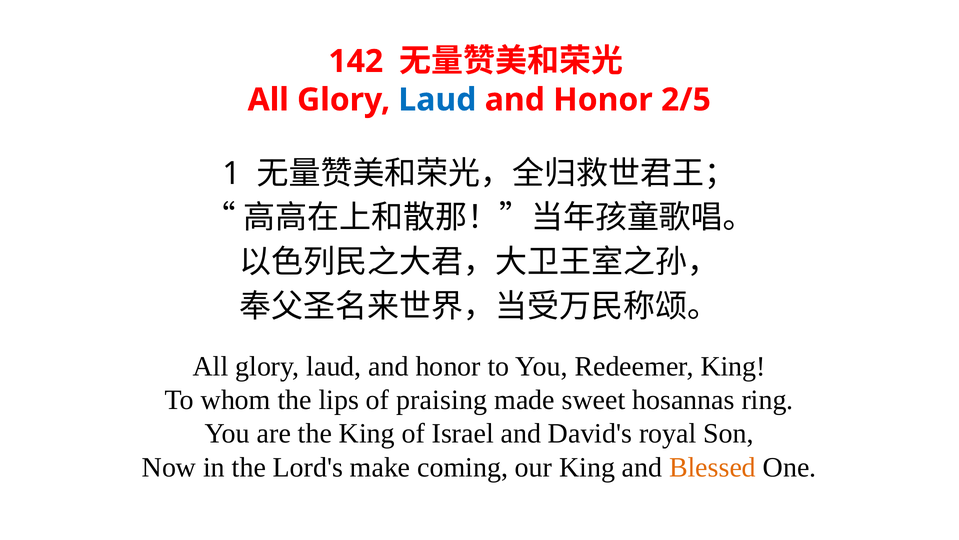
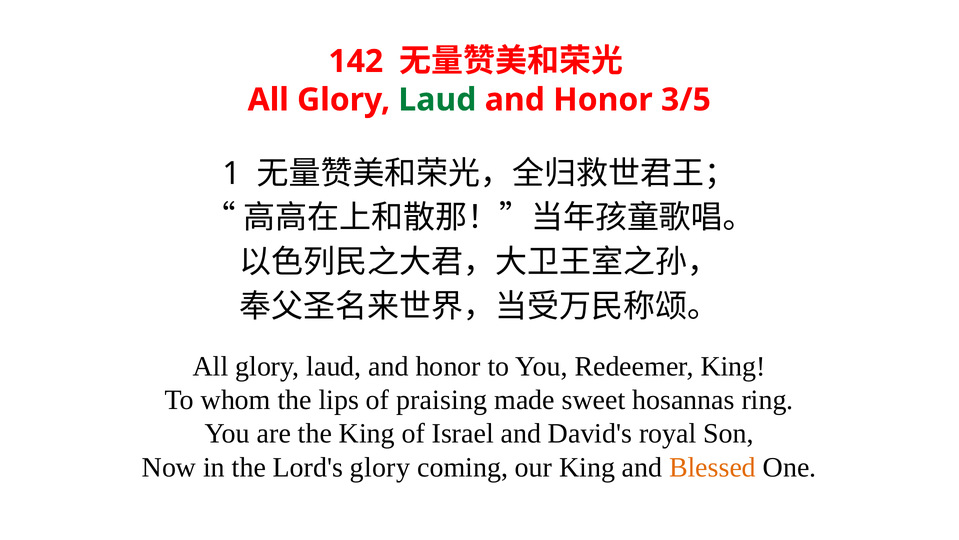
Laud at (437, 100) colour: blue -> green
2/5: 2/5 -> 3/5
Lord's make: make -> glory
